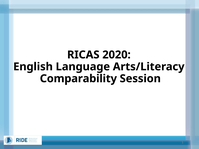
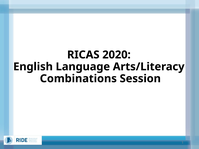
Comparability: Comparability -> Combinations
